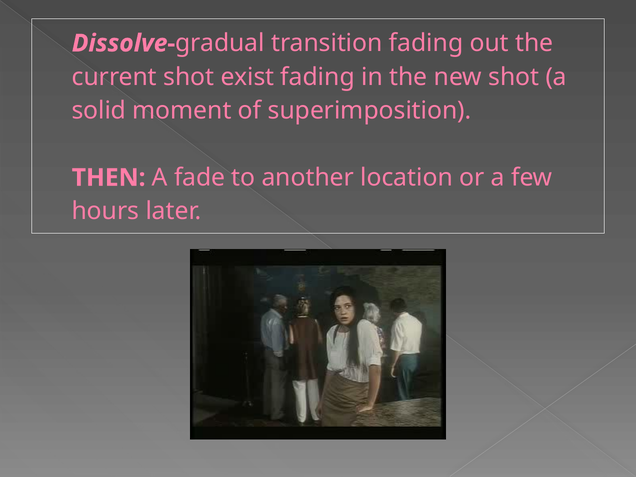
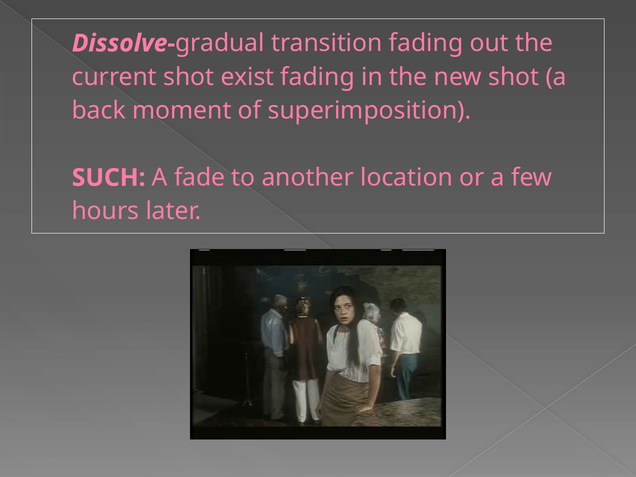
solid: solid -> back
THEN: THEN -> SUCH
